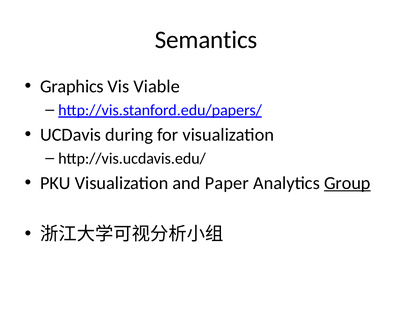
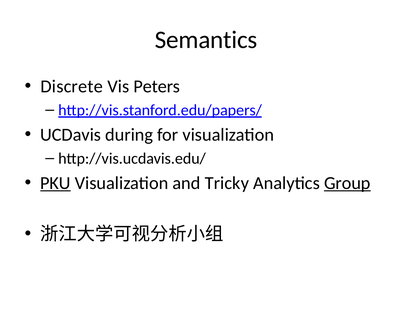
Graphics: Graphics -> Discrete
Viable: Viable -> Peters
PKU underline: none -> present
Paper: Paper -> Tricky
